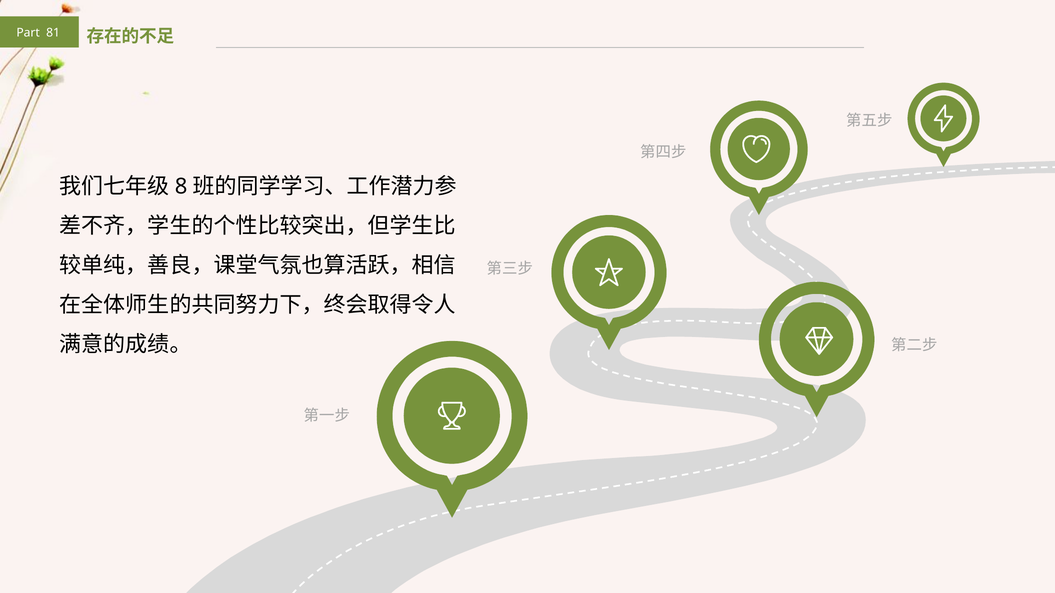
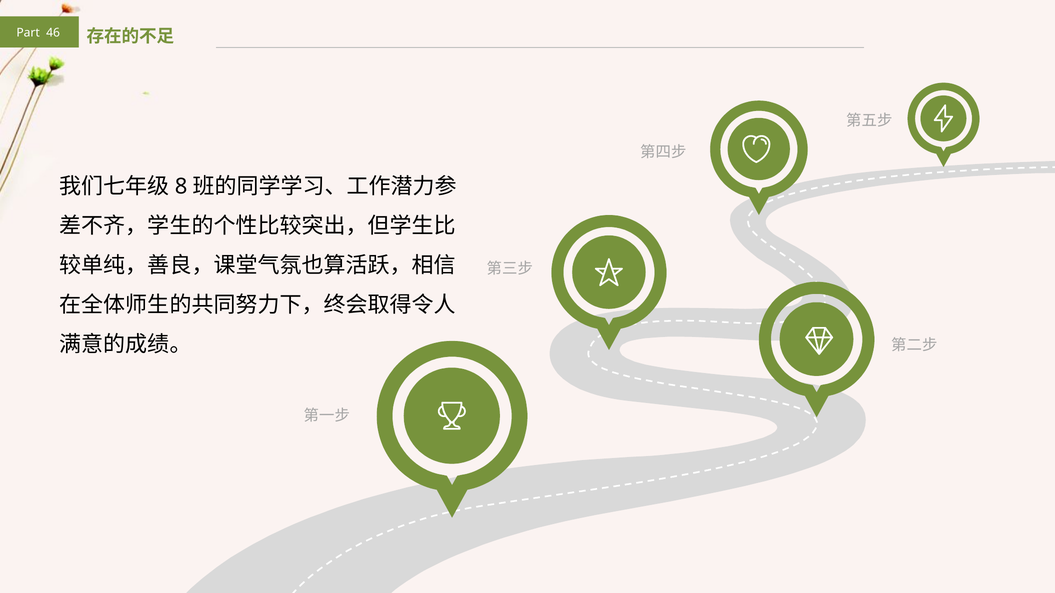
81: 81 -> 46
